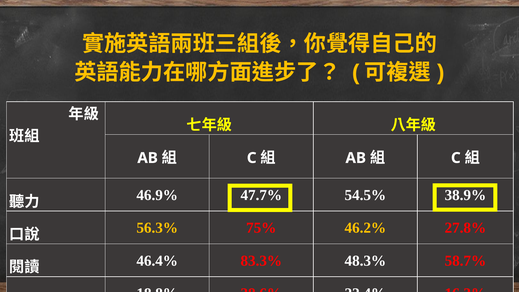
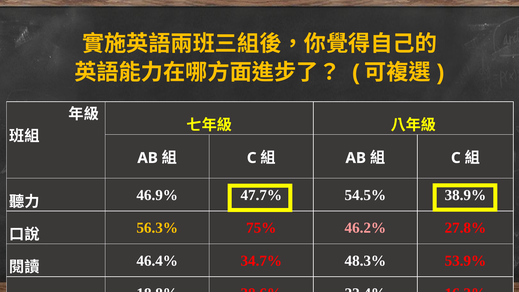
46.2% colour: yellow -> pink
83.3%: 83.3% -> 34.7%
58.7%: 58.7% -> 53.9%
